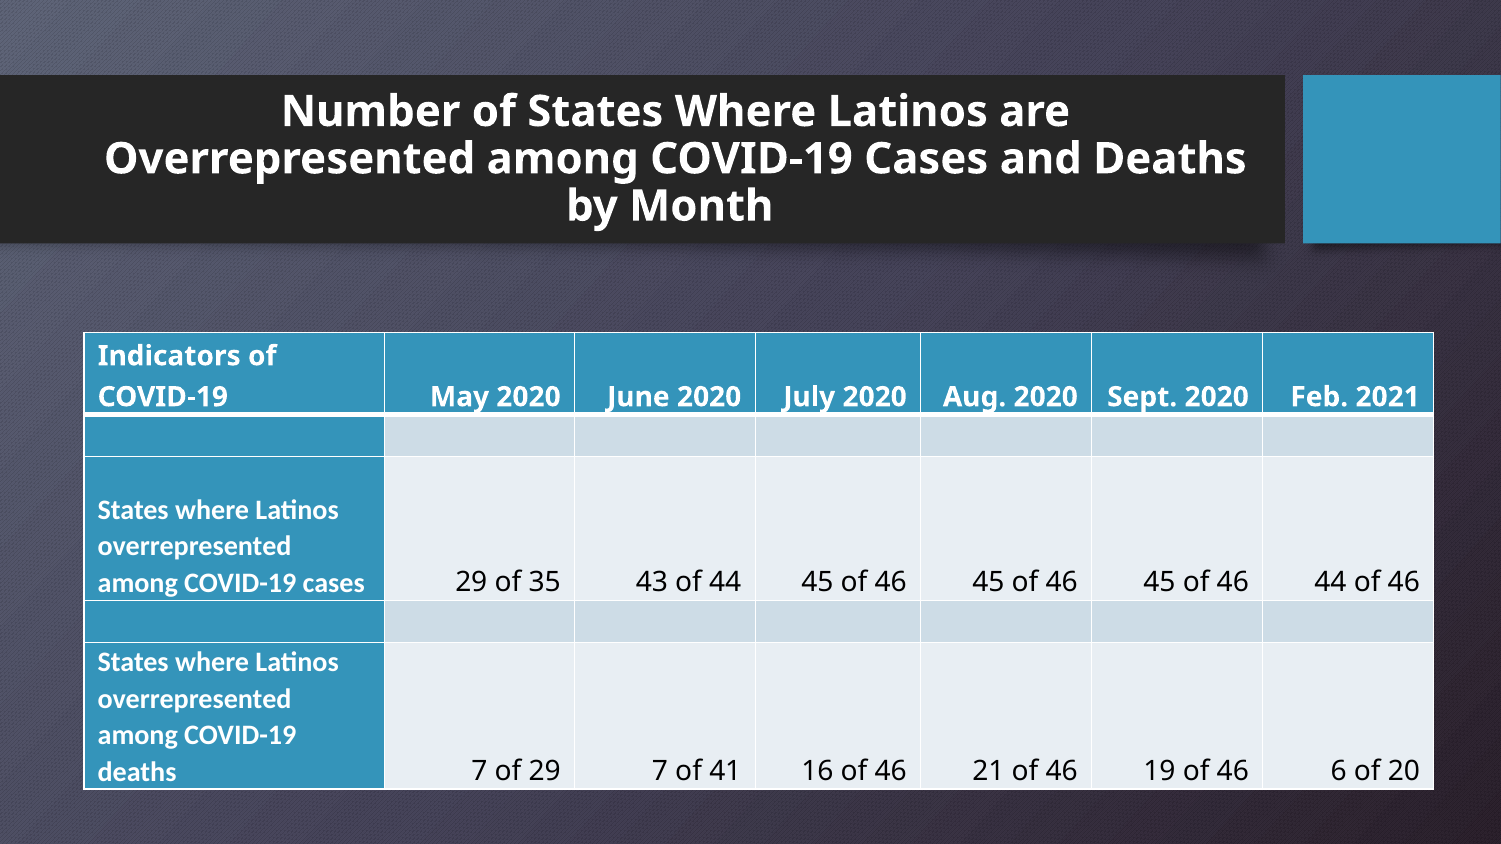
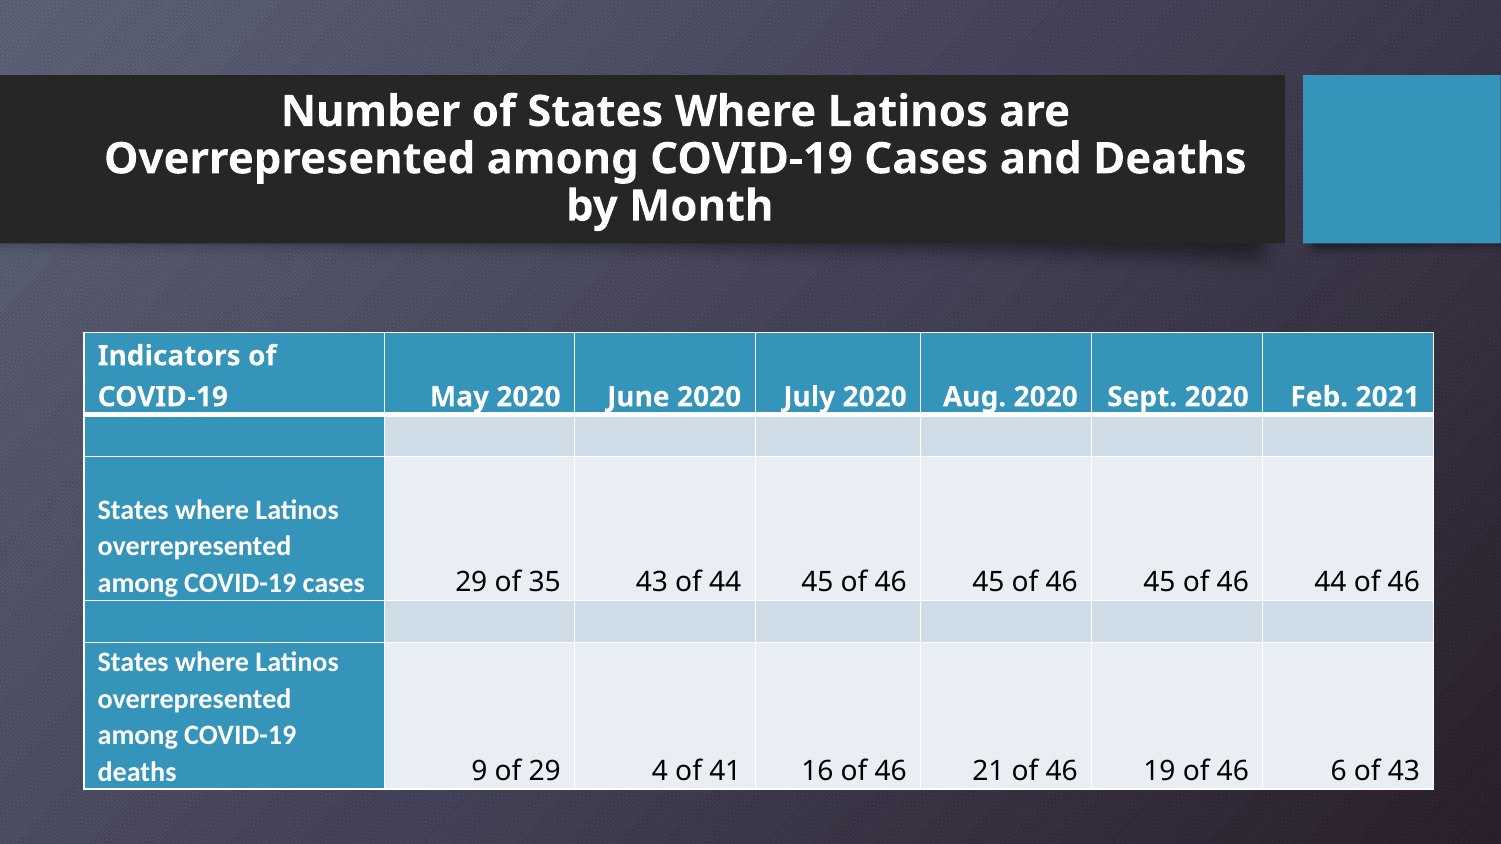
deaths 7: 7 -> 9
29 7: 7 -> 4
of 20: 20 -> 43
